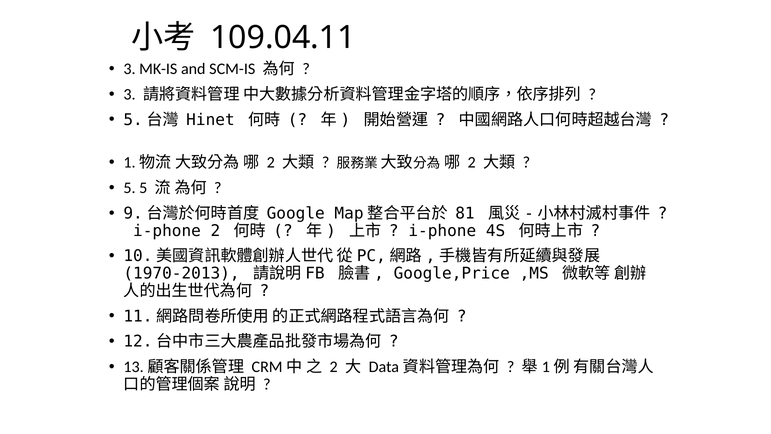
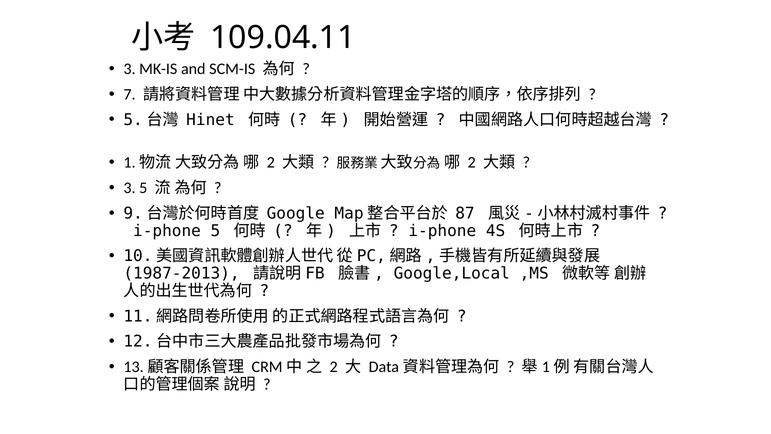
3 at (129, 94): 3 -> 7
5 at (129, 188): 5 -> 3
81: 81 -> 87
i-phone 2: 2 -> 5
1970-2013: 1970-2013 -> 1987-2013
Google,Price: Google,Price -> Google,Local
